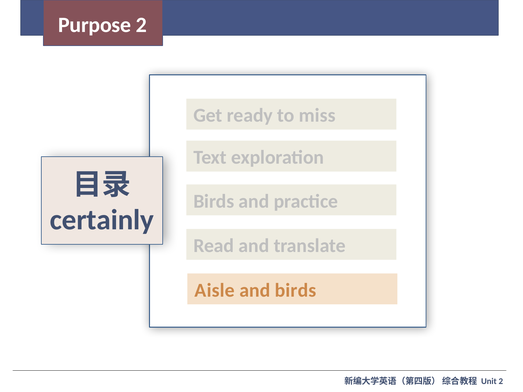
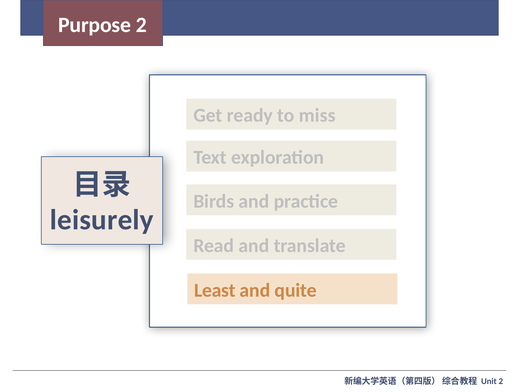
certainly: certainly -> leisurely
Aisle: Aisle -> Least
and birds: birds -> quite
